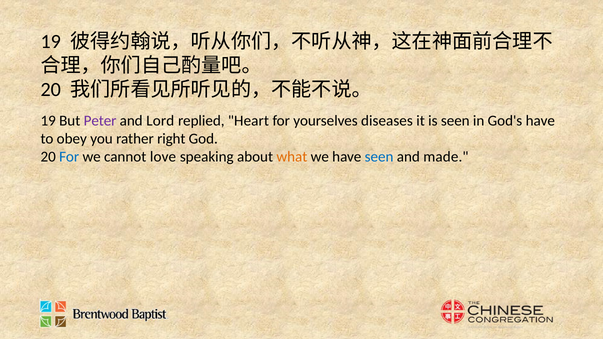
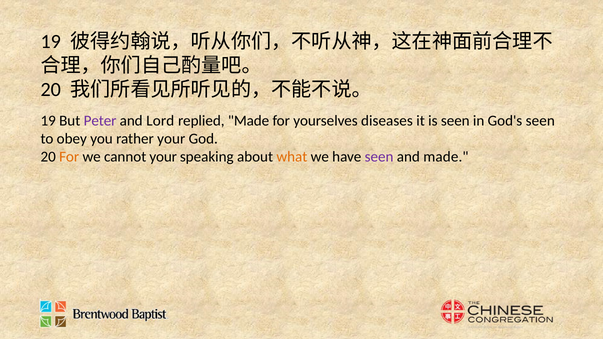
replied Heart: Heart -> Made
God's have: have -> seen
rather right: right -> your
For at (69, 157) colour: blue -> orange
cannot love: love -> your
seen at (379, 157) colour: blue -> purple
